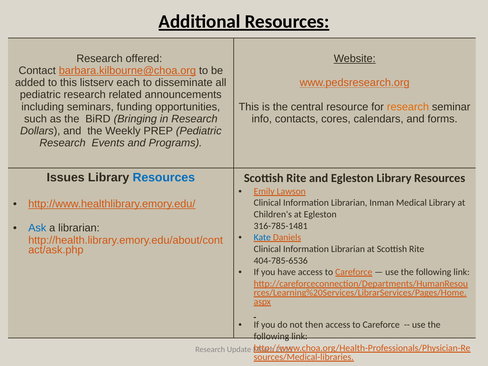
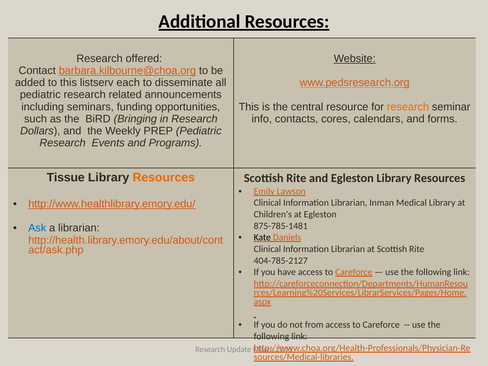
Issues: Issues -> Tissue
Resources at (164, 178) colour: blue -> orange
316-785-1481: 316-785-1481 -> 875-785-1481
Kate colour: blue -> black
404-785-6536: 404-785-6536 -> 404-785-2127
then: then -> from
